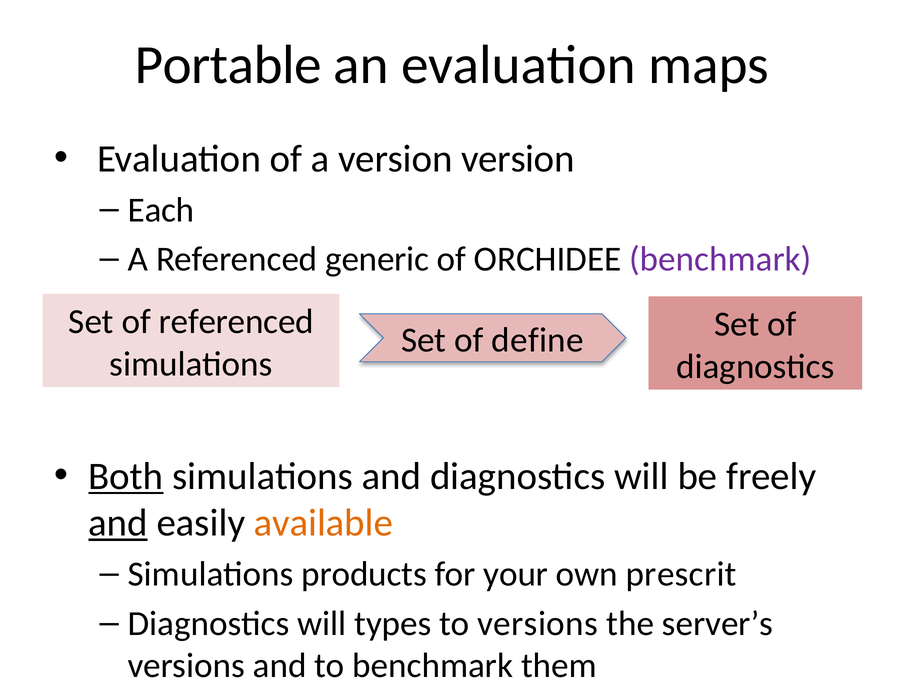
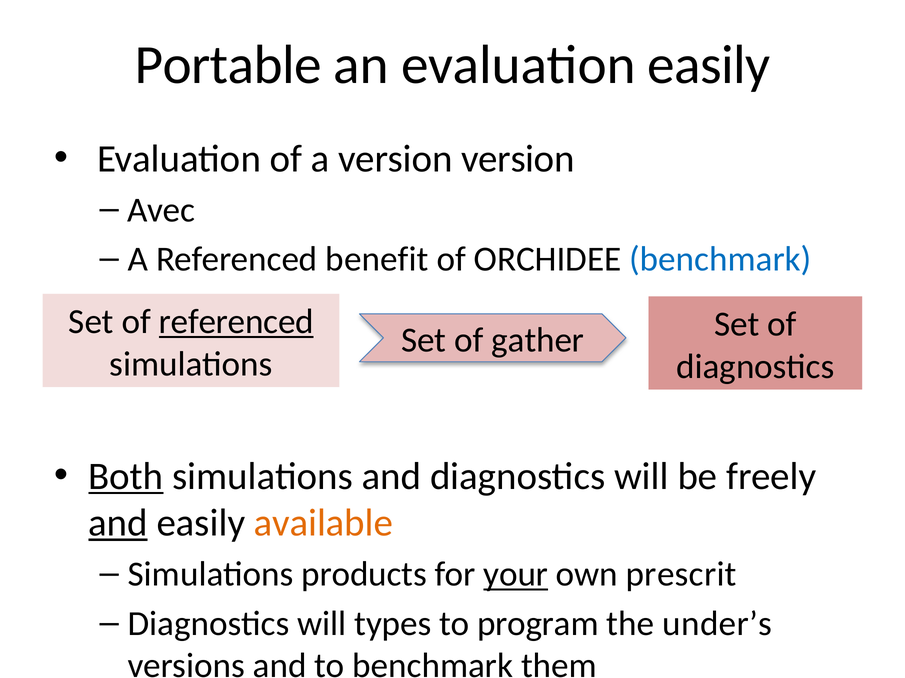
evaluation maps: maps -> easily
Each: Each -> Avec
generic: generic -> benefit
benchmark at (720, 259) colour: purple -> blue
referenced at (236, 322) underline: none -> present
define: define -> gather
your underline: none -> present
to versions: versions -> program
server’s: server’s -> under’s
